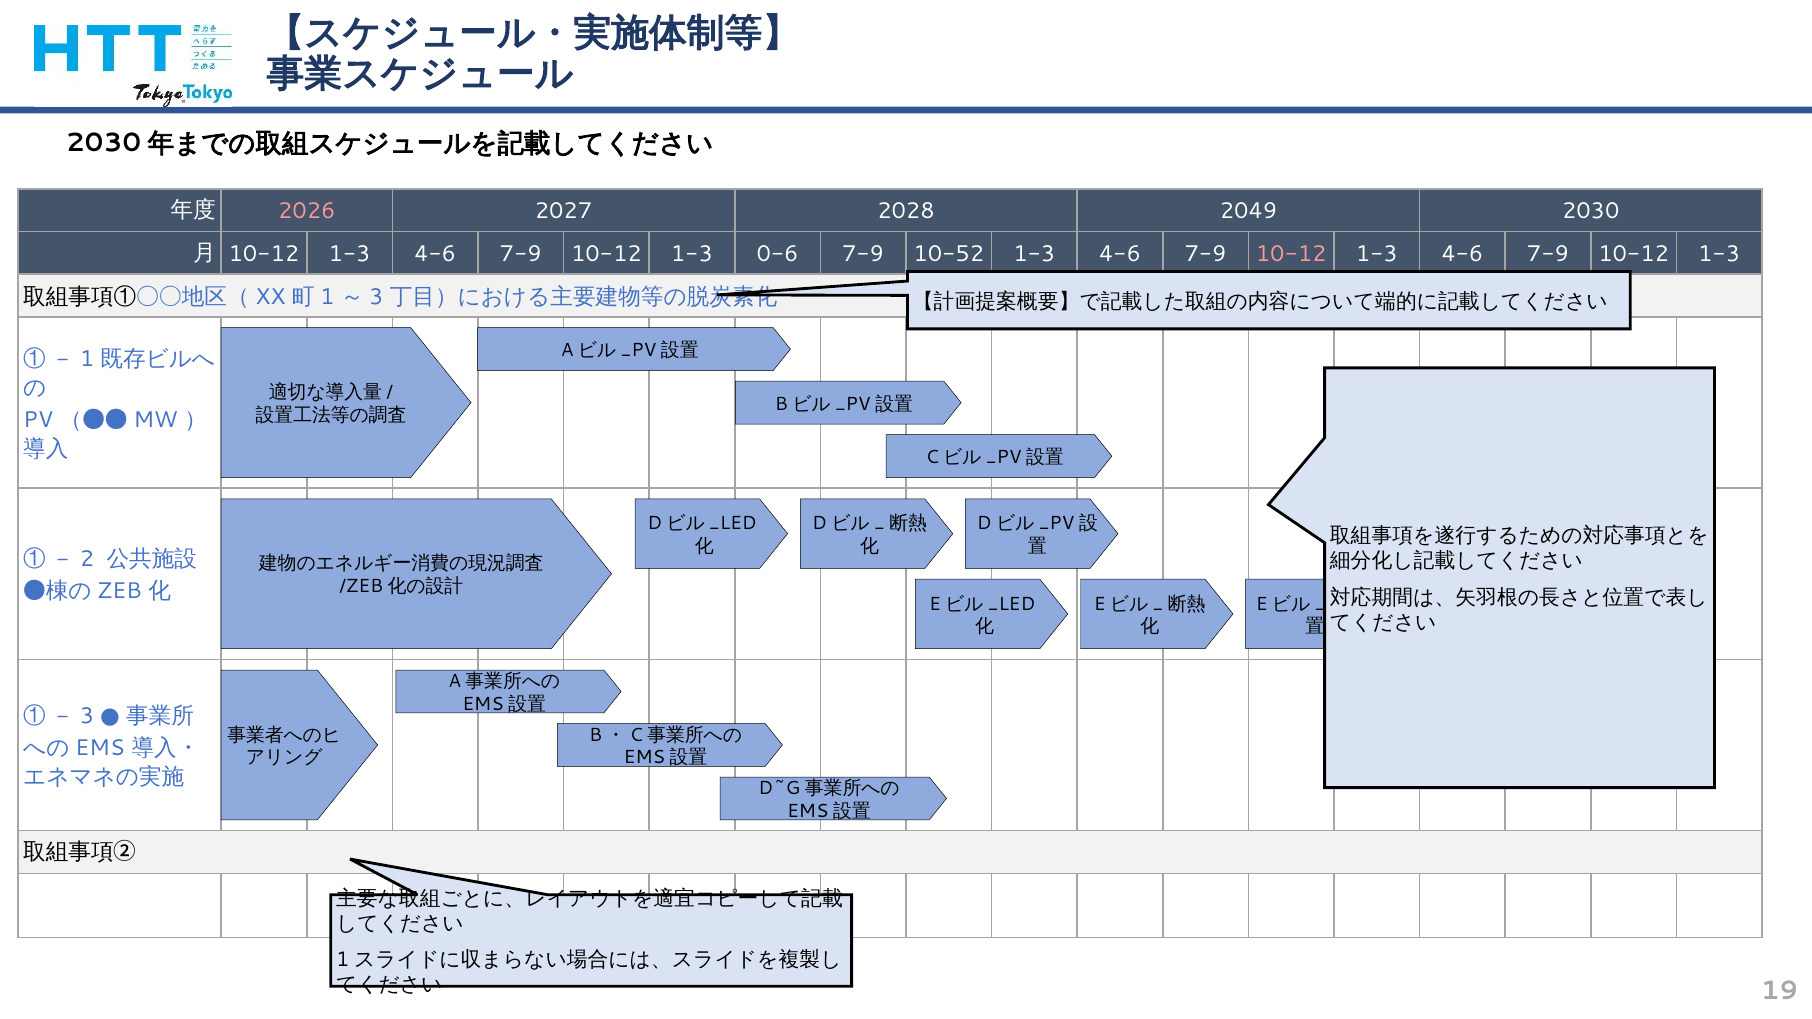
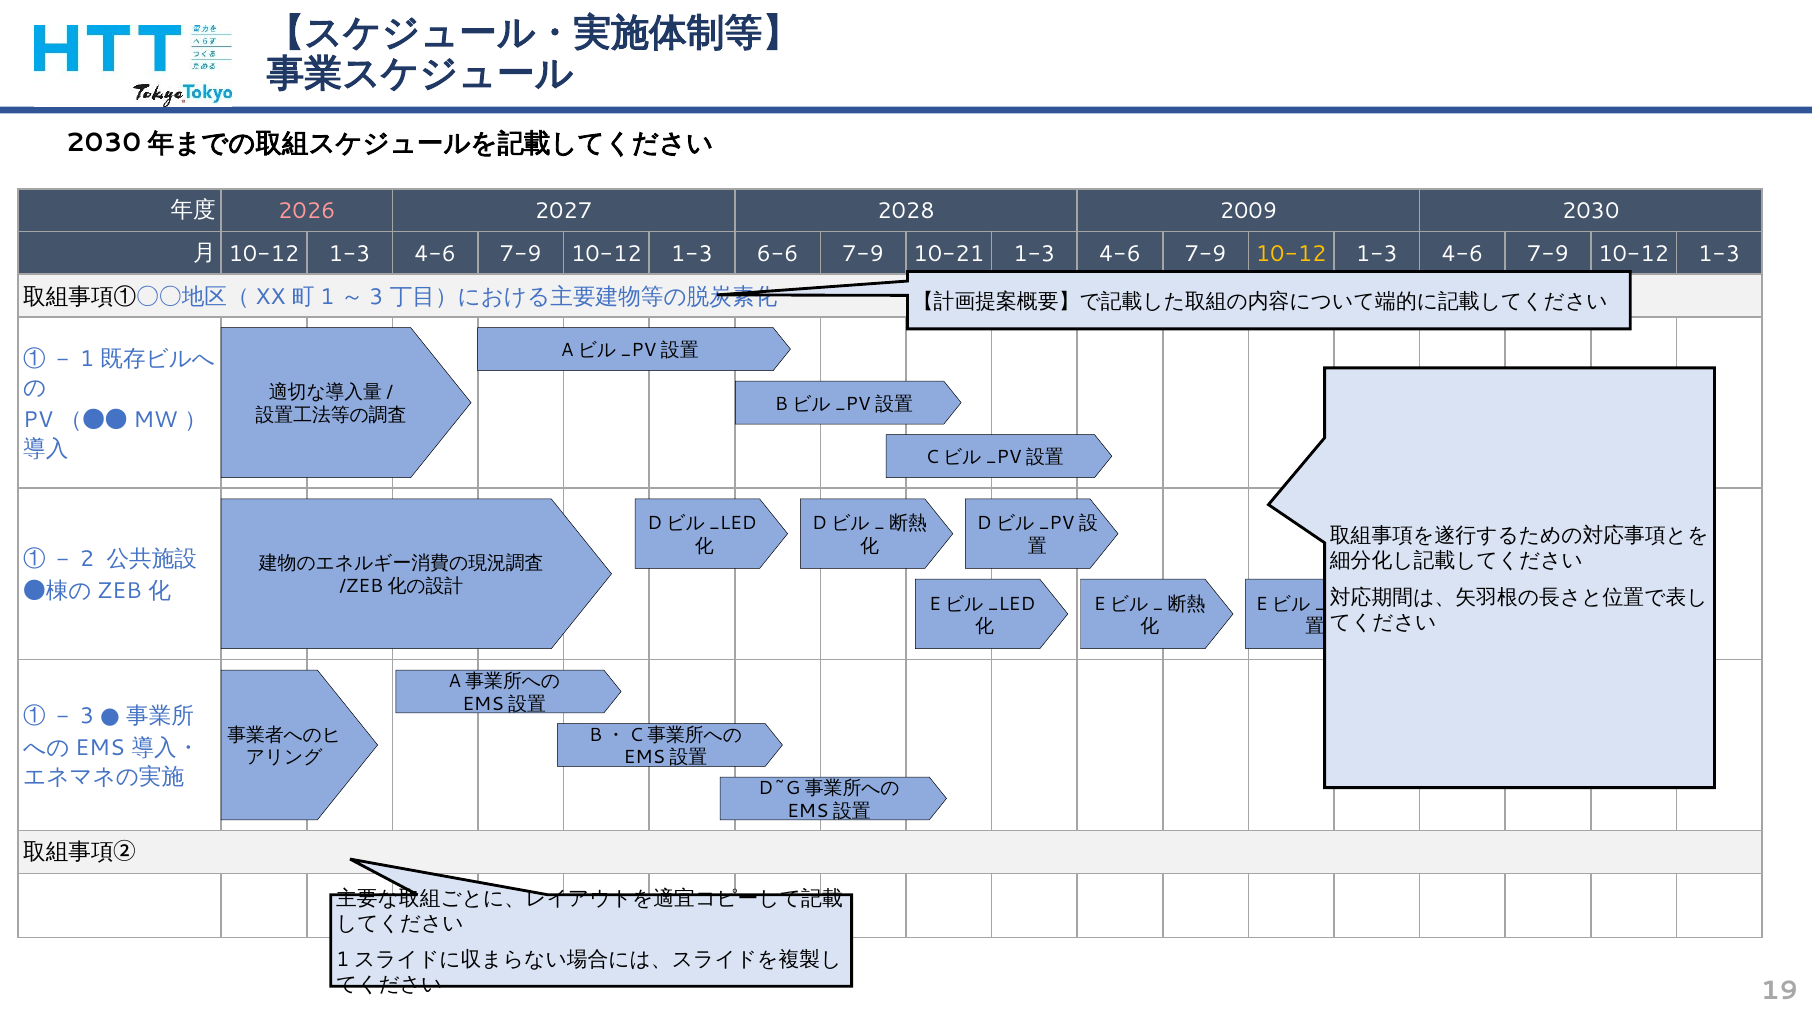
2049: 2049 -> 2009
0-6: 0-6 -> 6-6
10-52: 10-52 -> 10-21
10-12 at (1291, 254) colour: pink -> yellow
